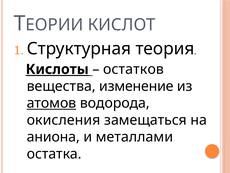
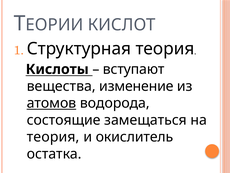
Кислоты underline: present -> none
остатков: остатков -> вступают
окисления: окисления -> состоящие
аниона at (53, 137): аниона -> теория
металлами: металлами -> окислитель
